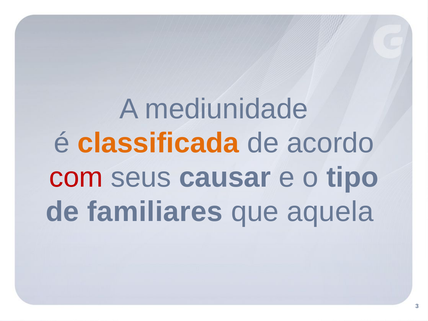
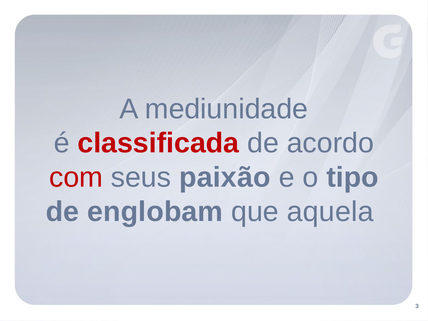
classificada colour: orange -> red
causar: causar -> paixão
familiares: familiares -> englobam
